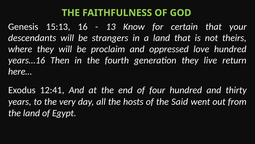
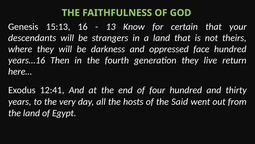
proclaim: proclaim -> darkness
love: love -> face
